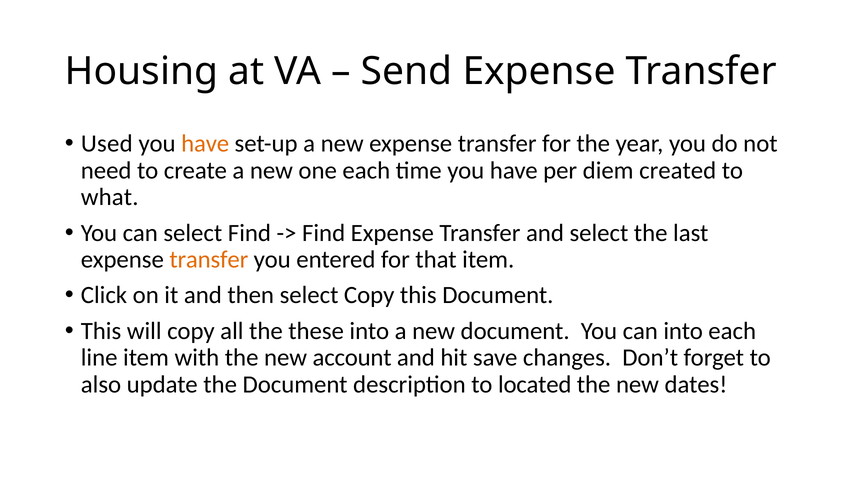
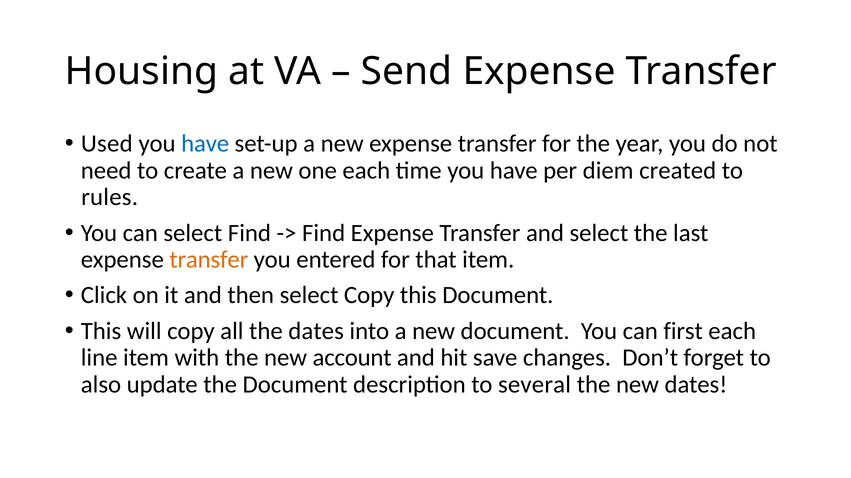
have at (205, 144) colour: orange -> blue
what: what -> rules
the these: these -> dates
can into: into -> first
located: located -> several
